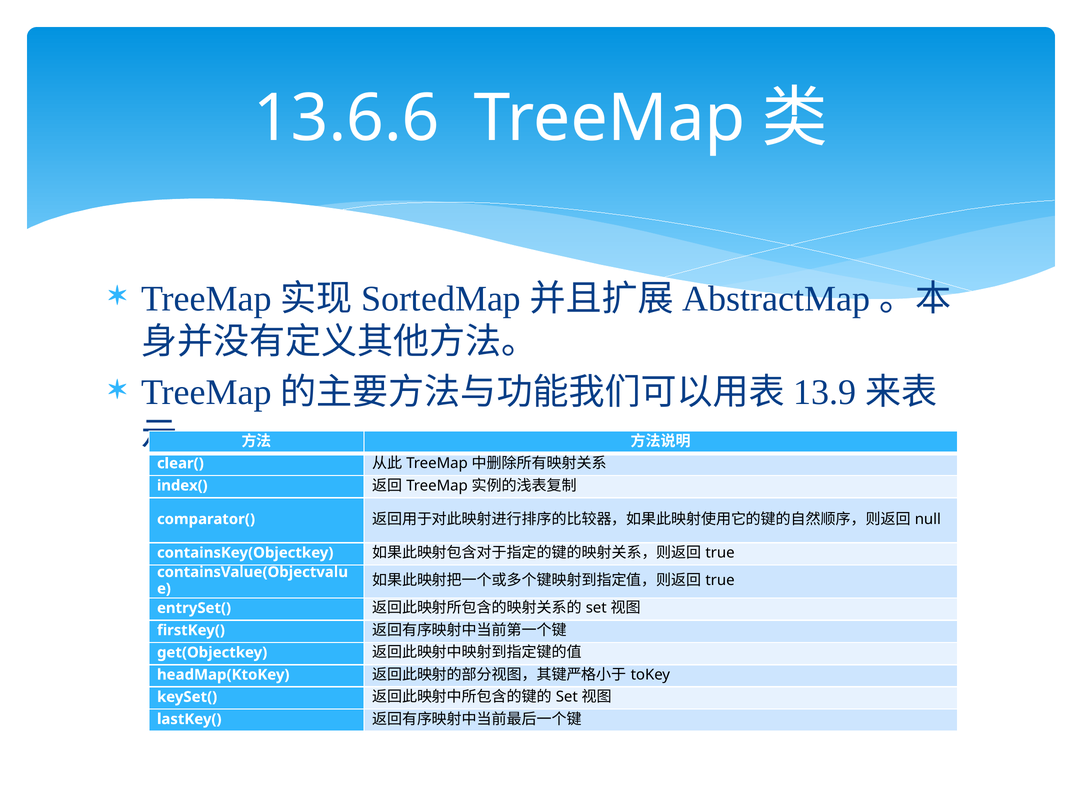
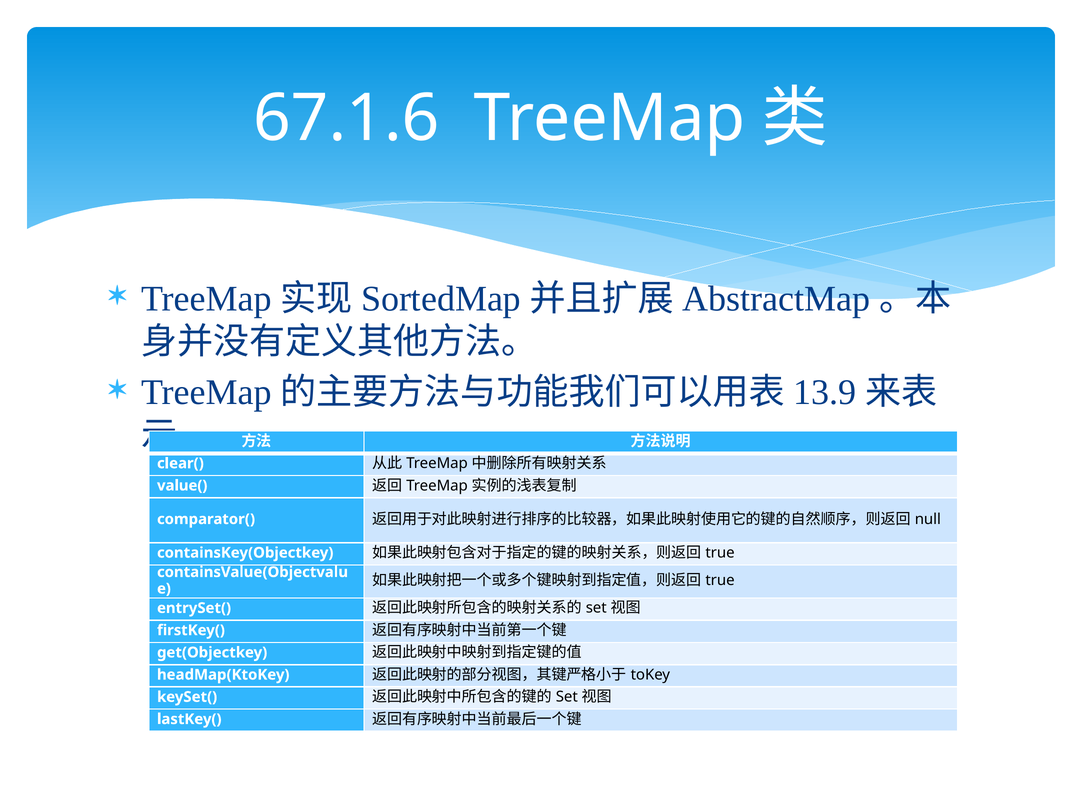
13.6.6: 13.6.6 -> 67.1.6
index(: index( -> value(
